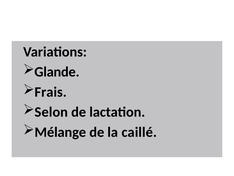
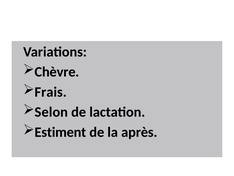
Glande: Glande -> Chèvre
Mélange: Mélange -> Estiment
caillé: caillé -> après
